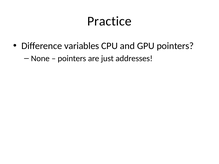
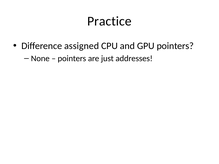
variables: variables -> assigned
